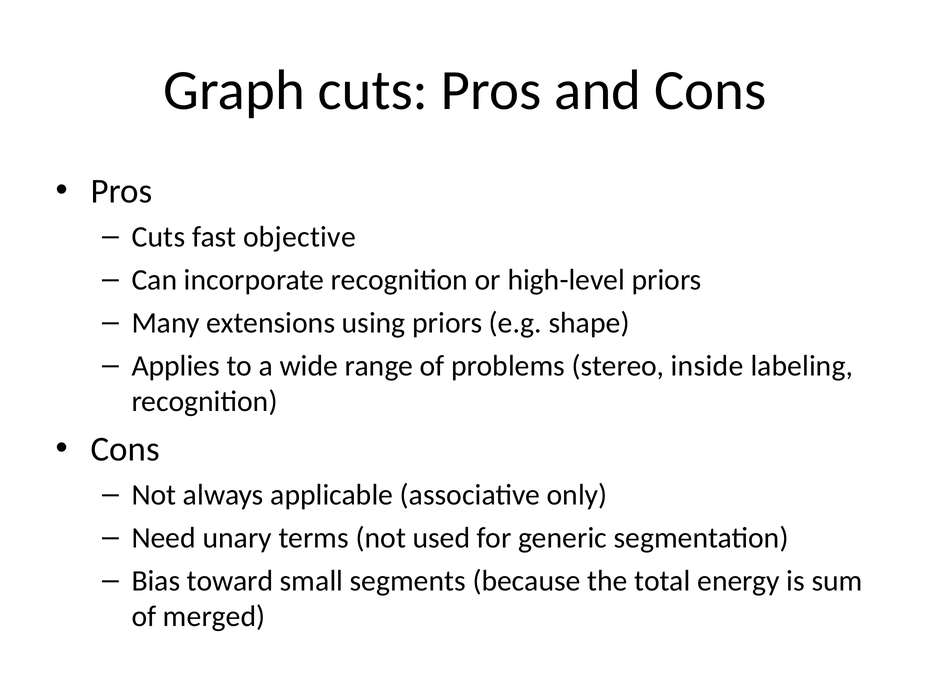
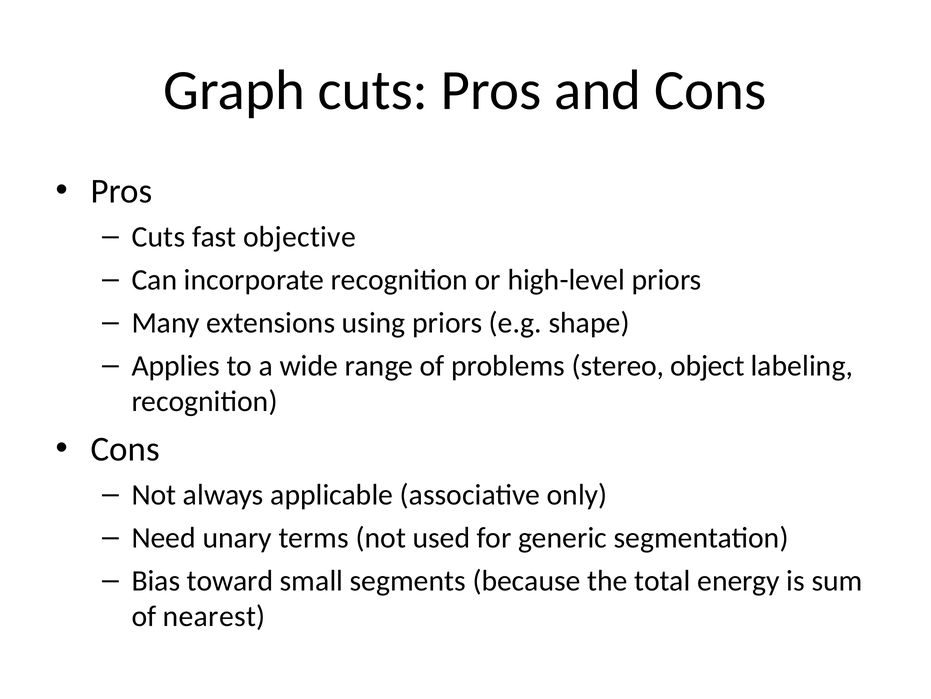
inside: inside -> object
merged: merged -> nearest
